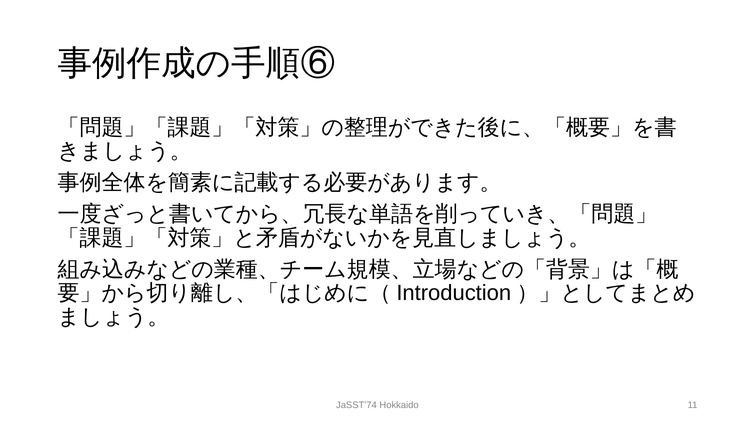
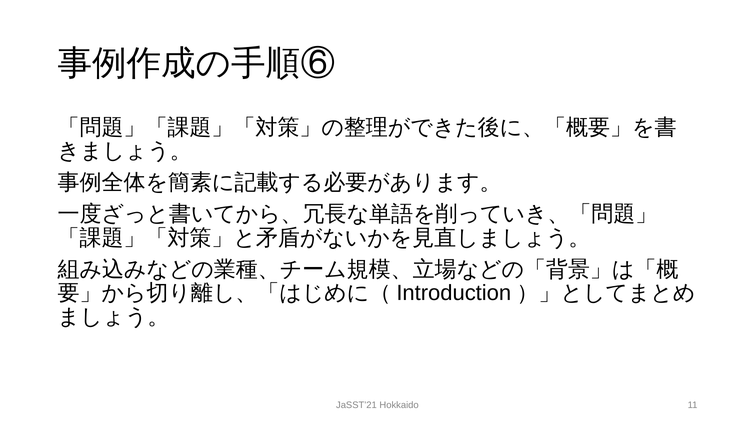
JaSST’74: JaSST’74 -> JaSST’21
